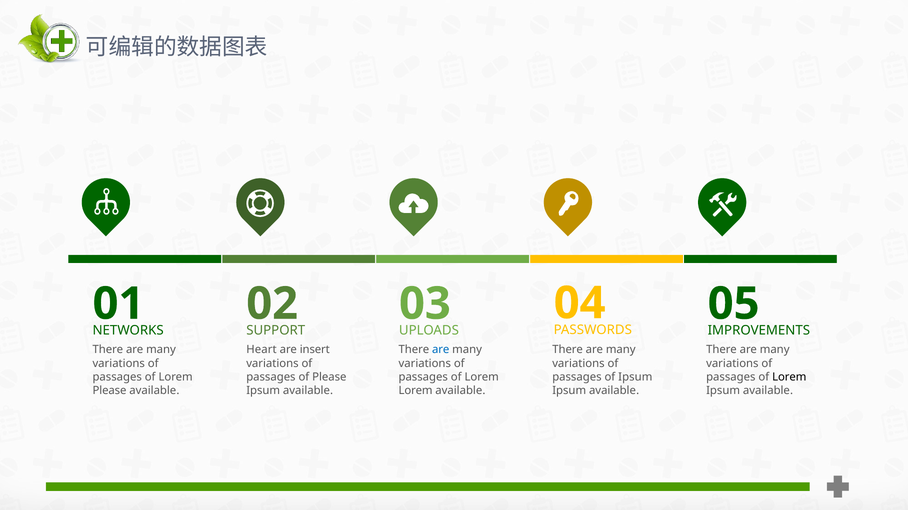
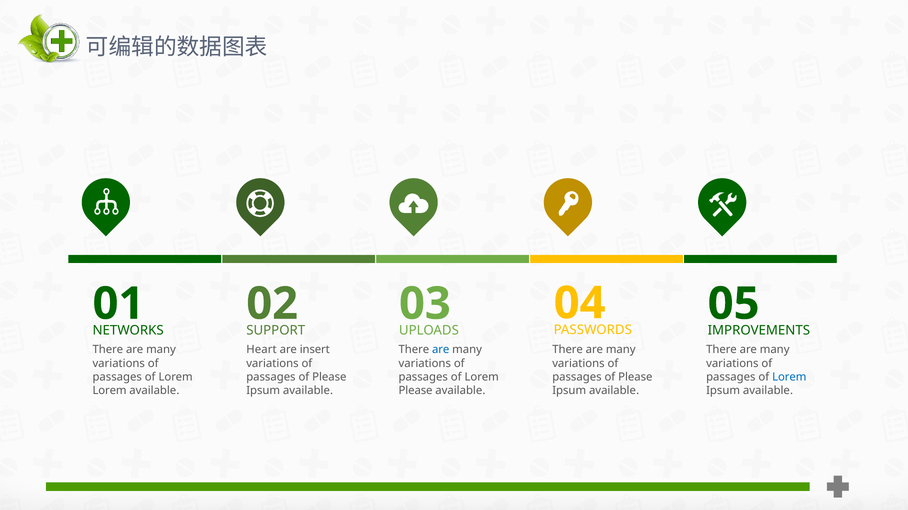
Ipsum at (635, 377): Ipsum -> Please
Lorem at (789, 377) colour: black -> blue
Please at (110, 391): Please -> Lorem
Lorem at (416, 391): Lorem -> Please
